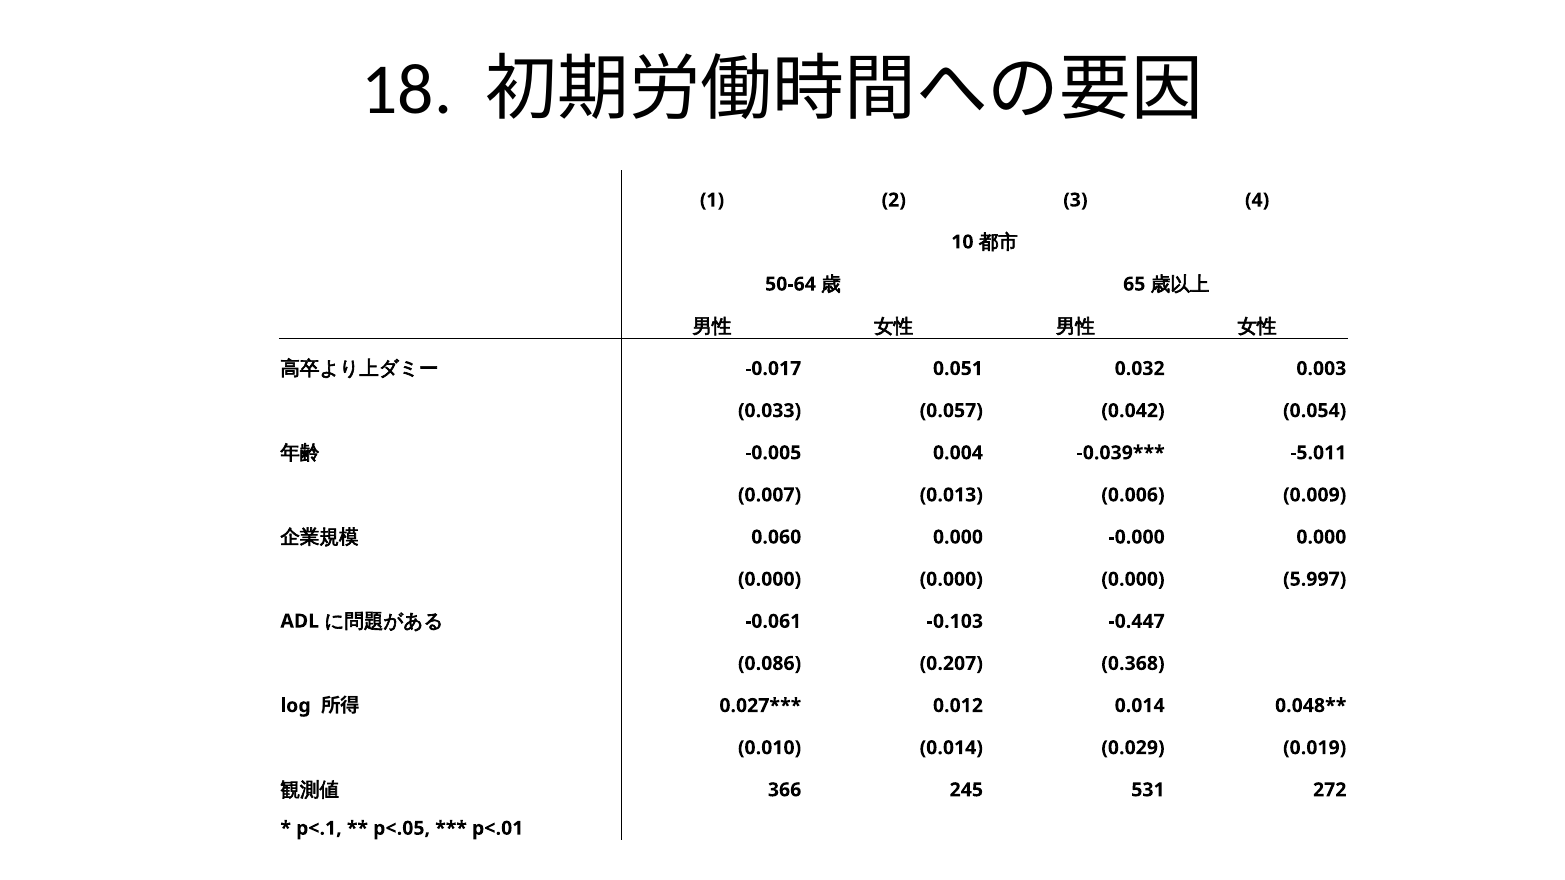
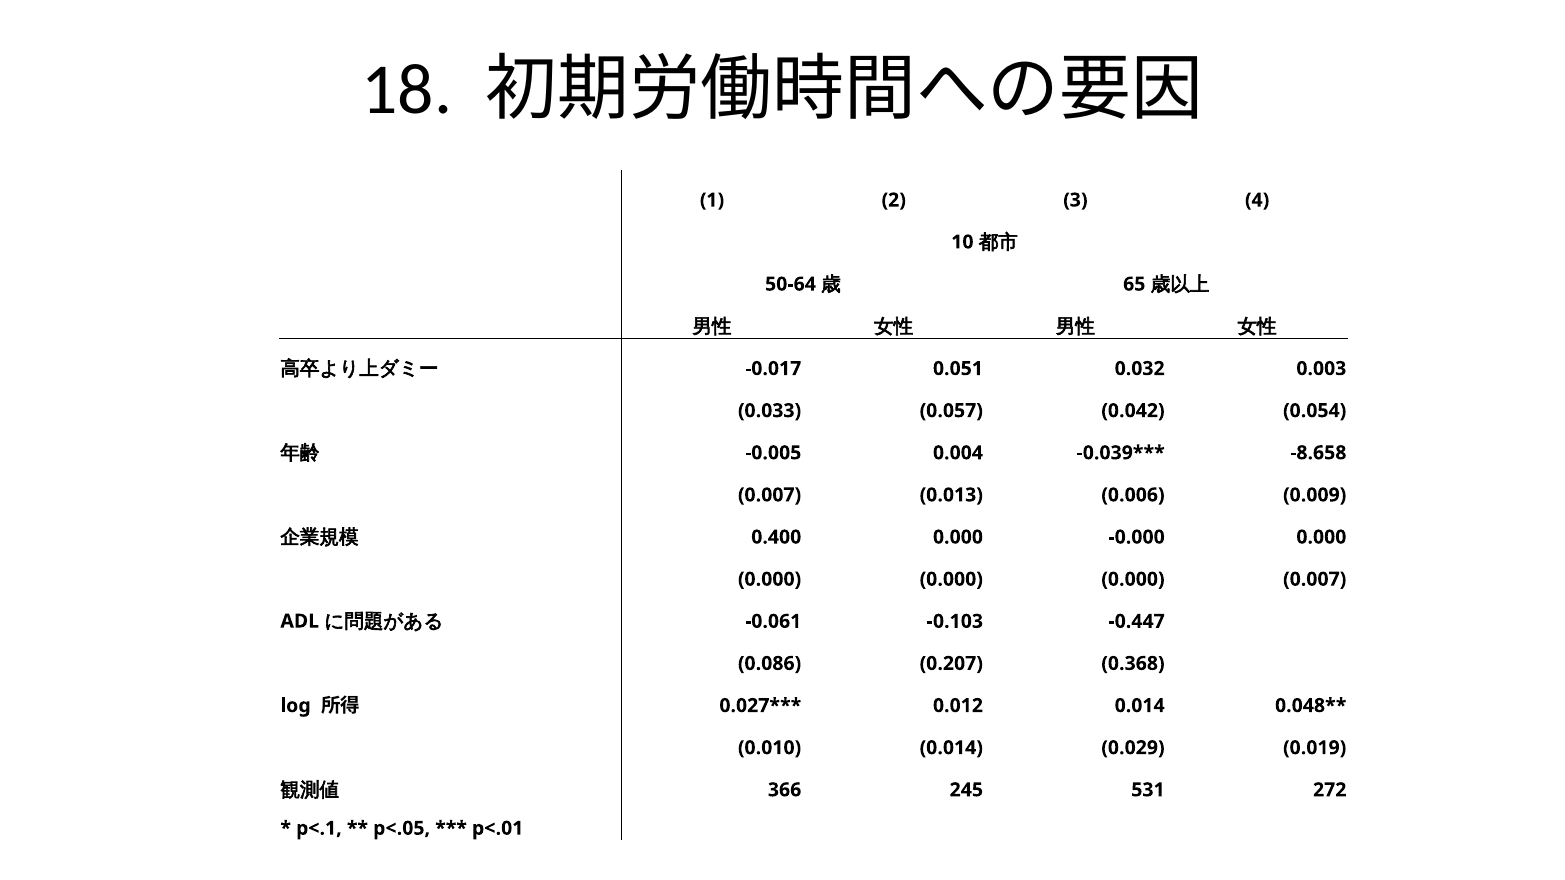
-5.011: -5.011 -> -8.658
0.060: 0.060 -> 0.400
0.000 5.997: 5.997 -> 0.007
